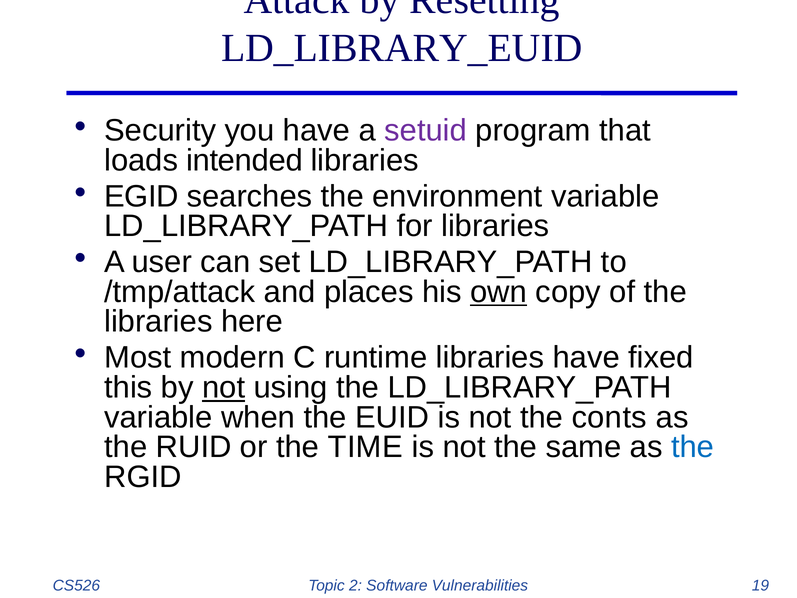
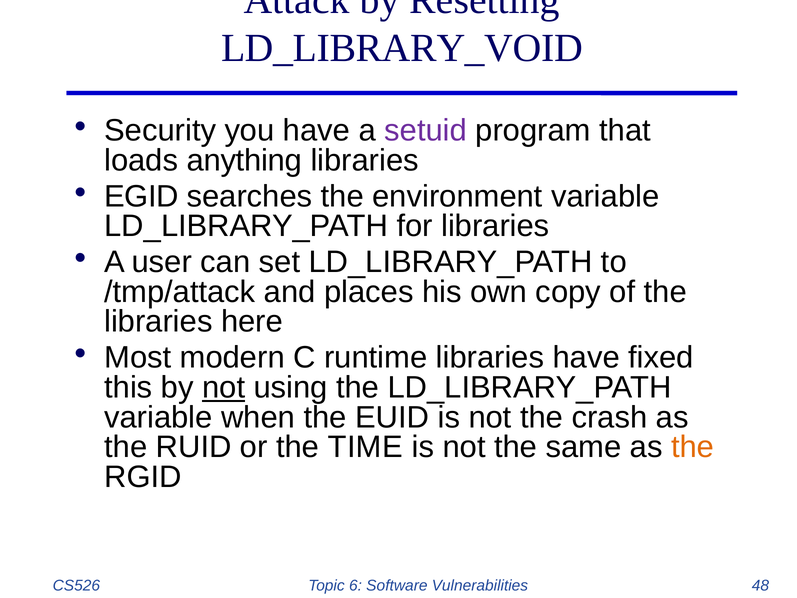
LD_LIBRARY_EUID: LD_LIBRARY_EUID -> LD_LIBRARY_VOID
intended: intended -> anything
own underline: present -> none
conts: conts -> crash
the at (693, 447) colour: blue -> orange
2: 2 -> 6
19: 19 -> 48
